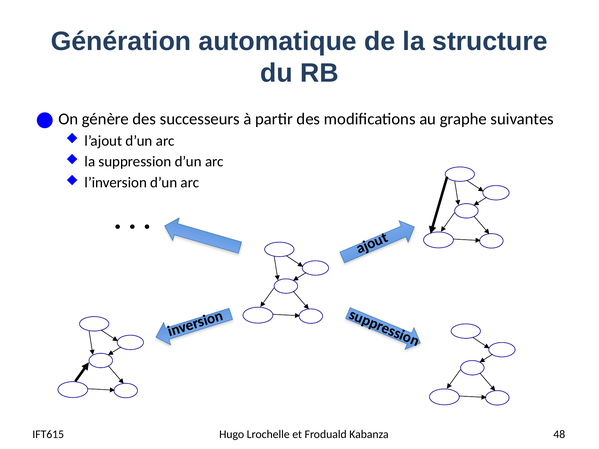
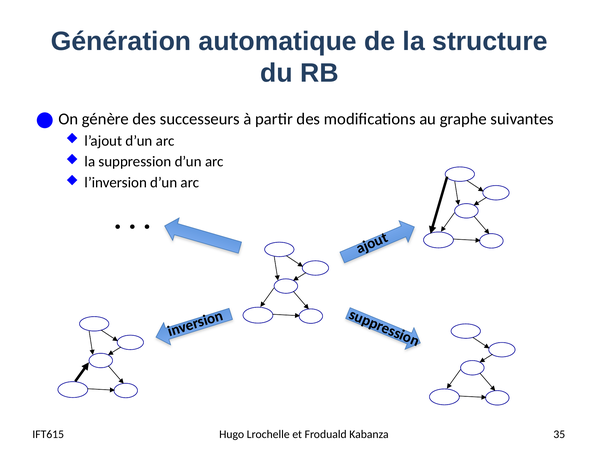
48: 48 -> 35
